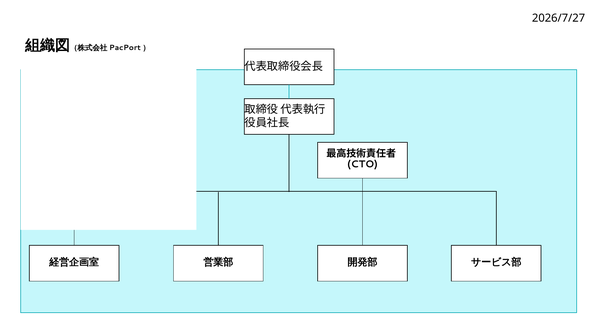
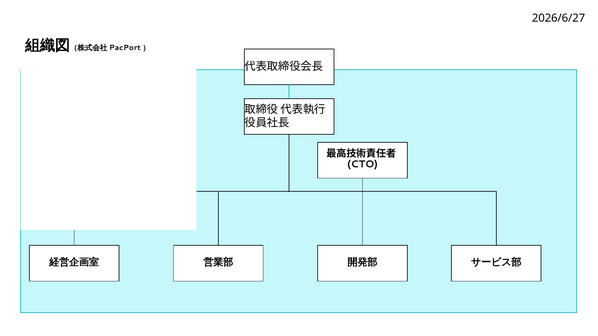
2026/7/27: 2026/7/27 -> 2026/6/27
